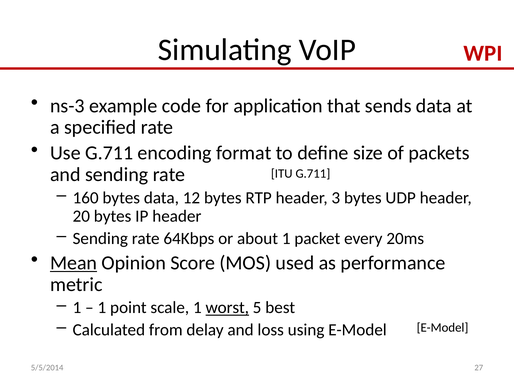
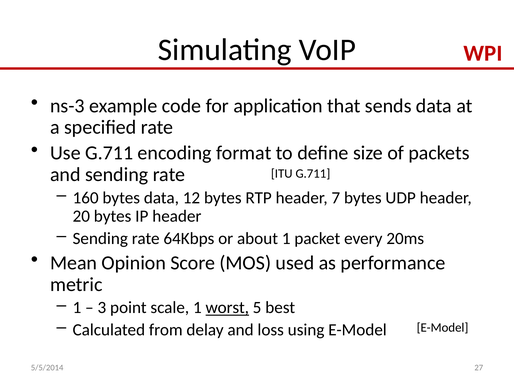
3: 3 -> 7
Mean underline: present -> none
1 at (102, 308): 1 -> 3
